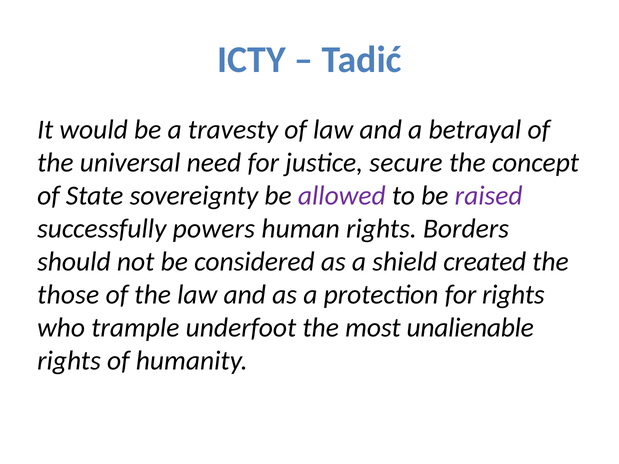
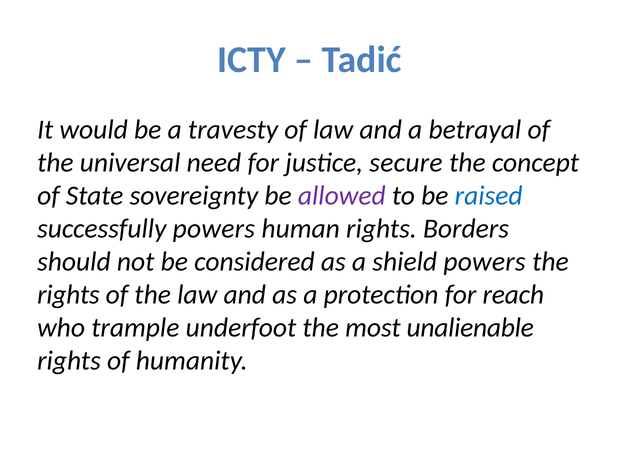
raised colour: purple -> blue
shield created: created -> powers
those at (68, 295): those -> rights
for rights: rights -> reach
